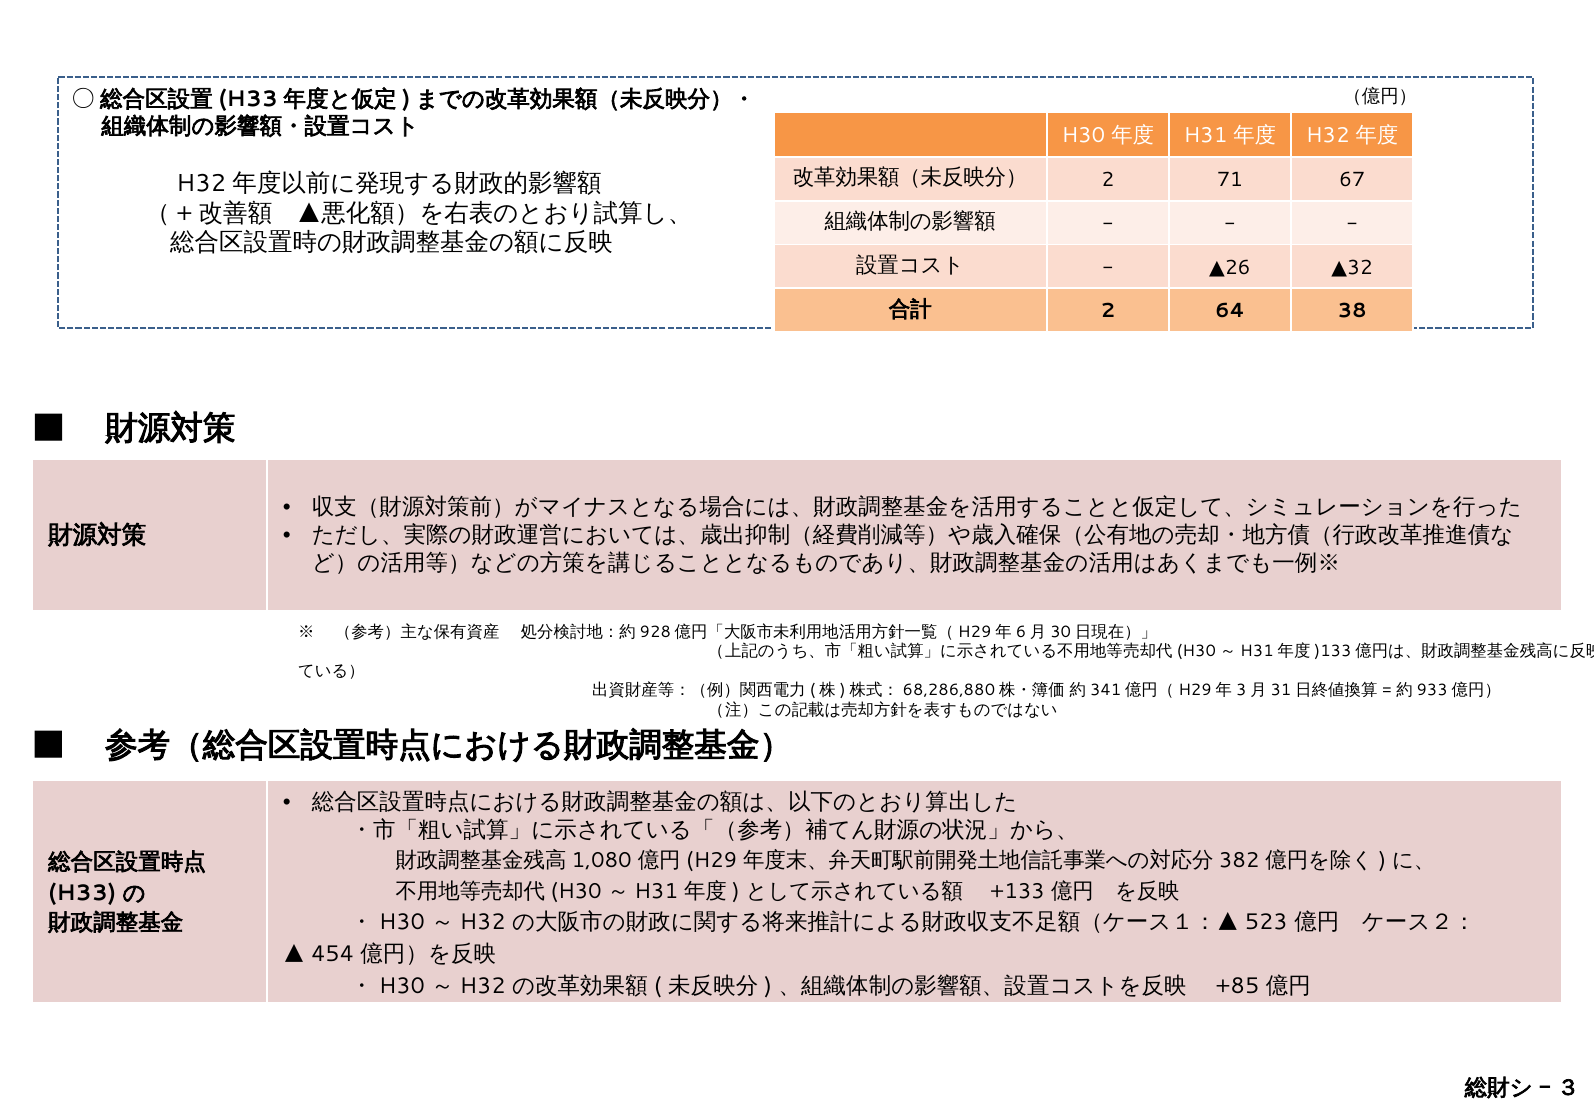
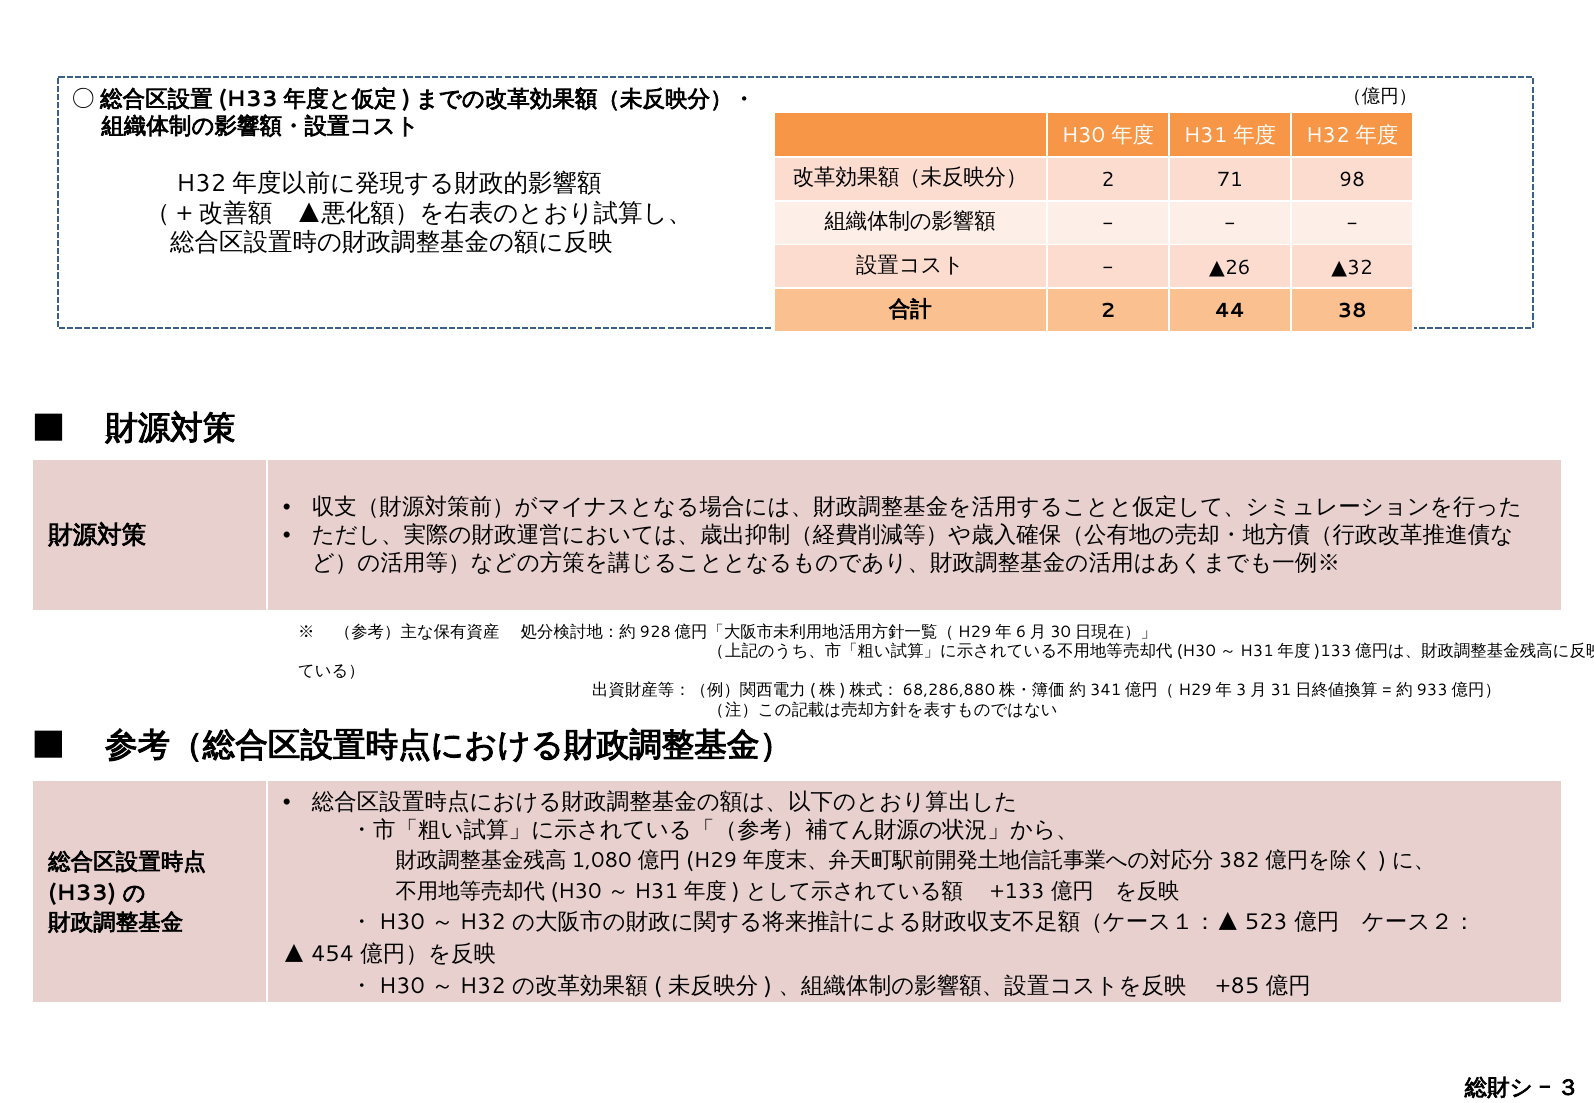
67: 67 -> 98
64: 64 -> 44
